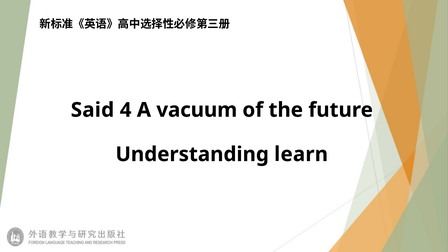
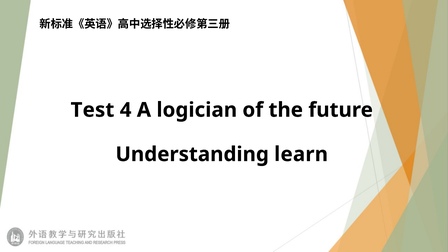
Said: Said -> Test
vacuum: vacuum -> logician
